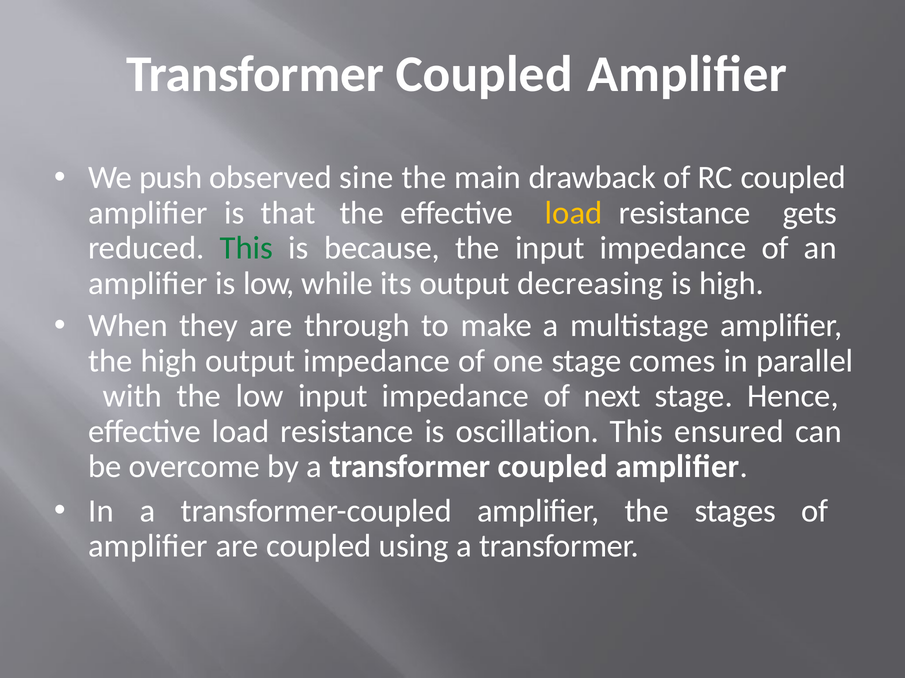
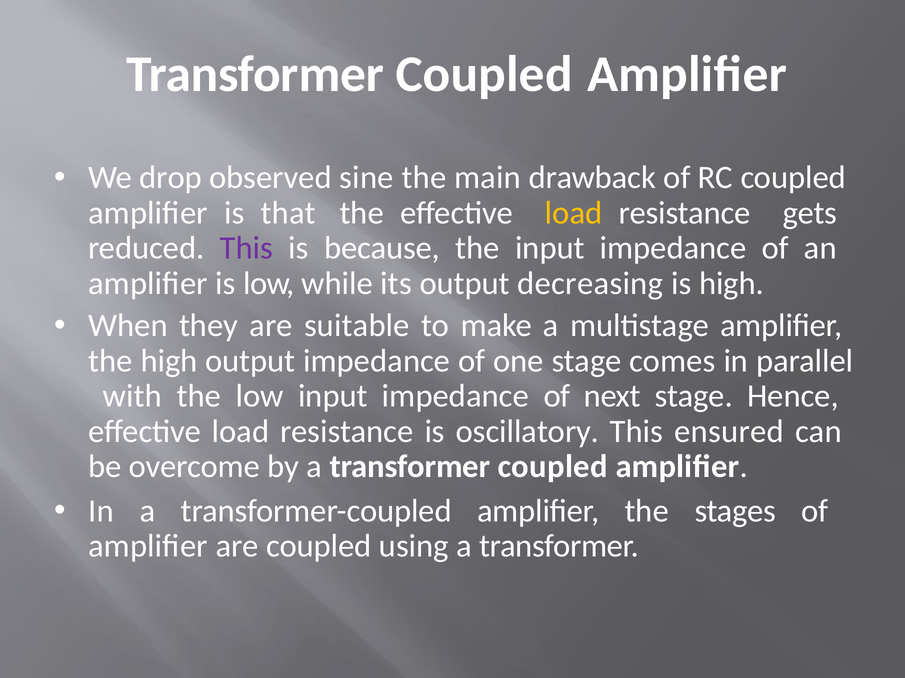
push: push -> drop
This at (246, 248) colour: green -> purple
through: through -> suitable
oscillation: oscillation -> oscillatory
